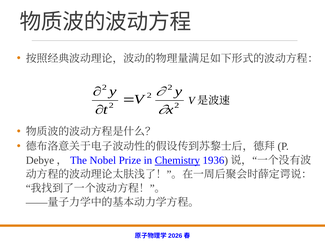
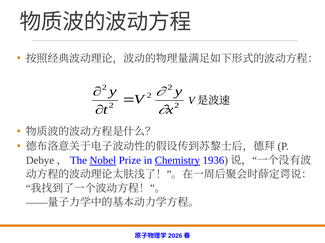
Nobel underline: none -> present
